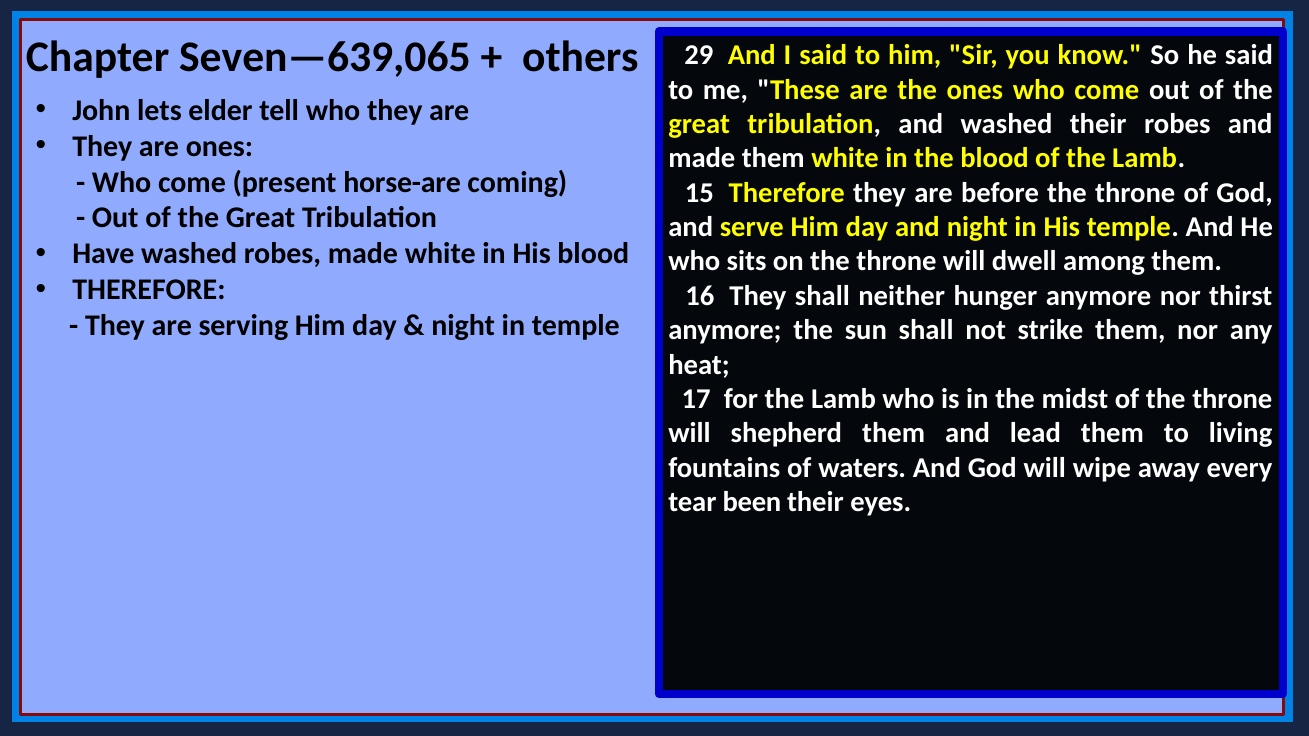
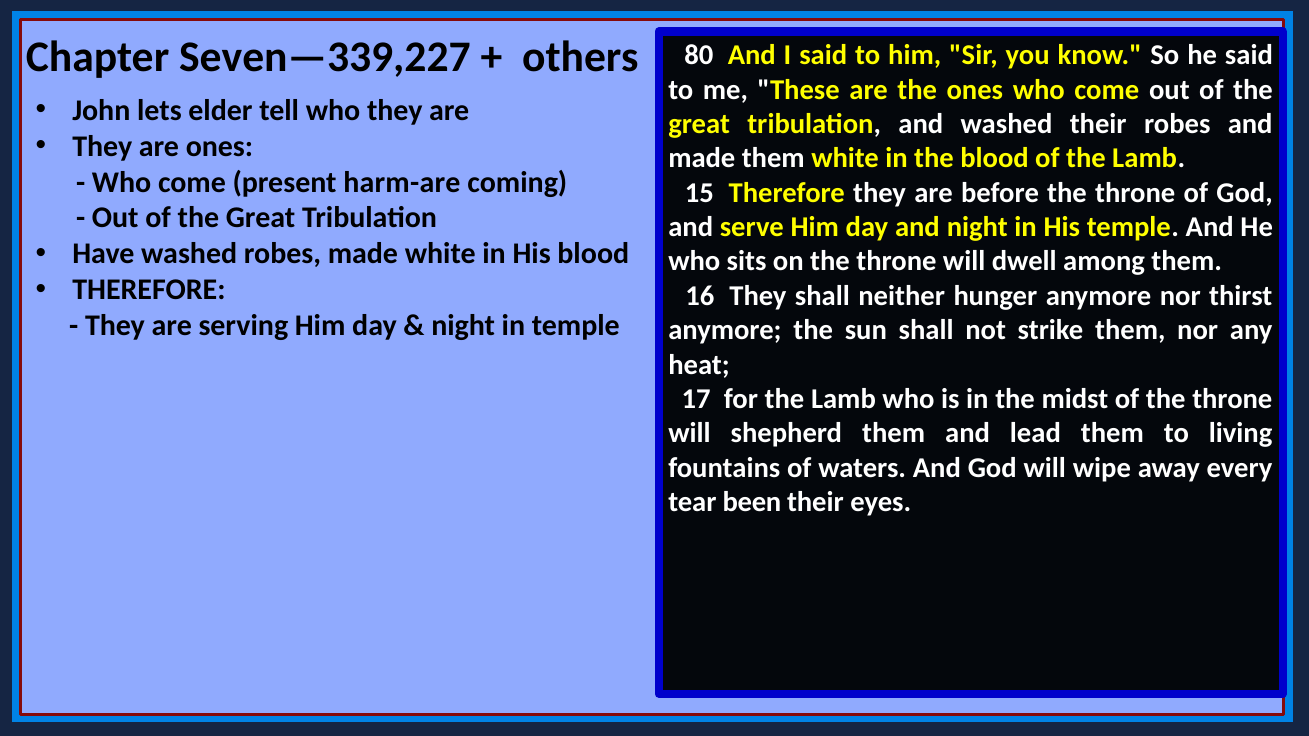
Seven—639,065: Seven—639,065 -> Seven—339,227
29: 29 -> 80
horse-are: horse-are -> harm-are
